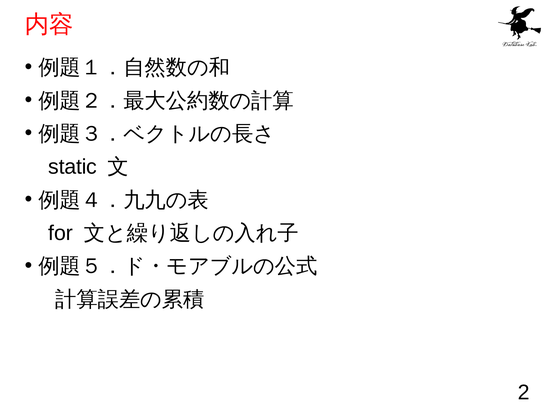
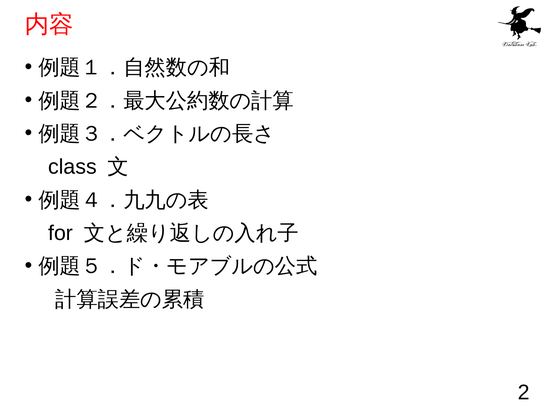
static: static -> class
